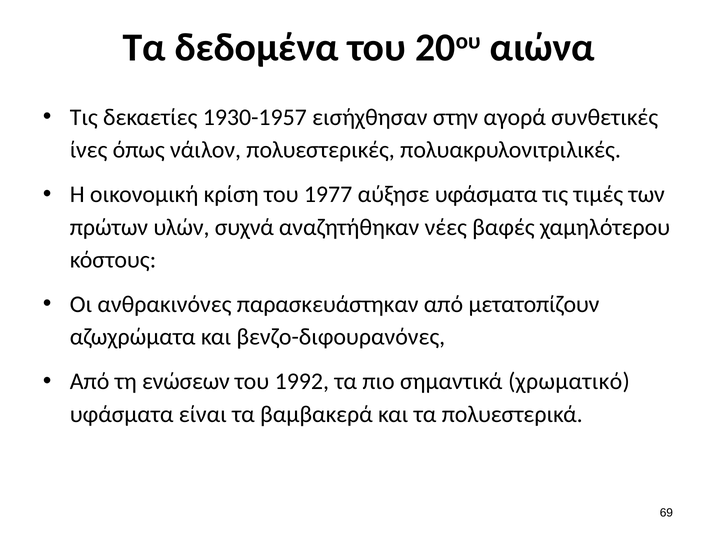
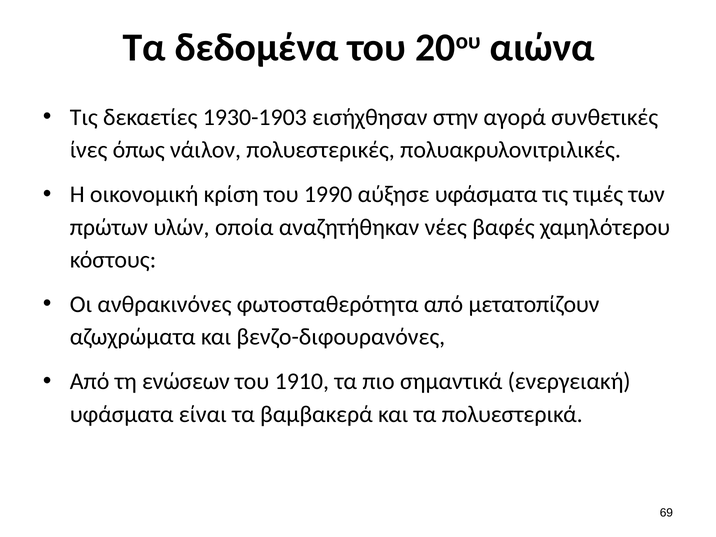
1930-1957: 1930-1957 -> 1930-1903
1977: 1977 -> 1990
συχνά: συχνά -> οποία
παρασκευάστηκαν: παρασκευάστηκαν -> φωτοσταθερότητα
1992: 1992 -> 1910
χρωματικό: χρωματικό -> ενεργειακή
